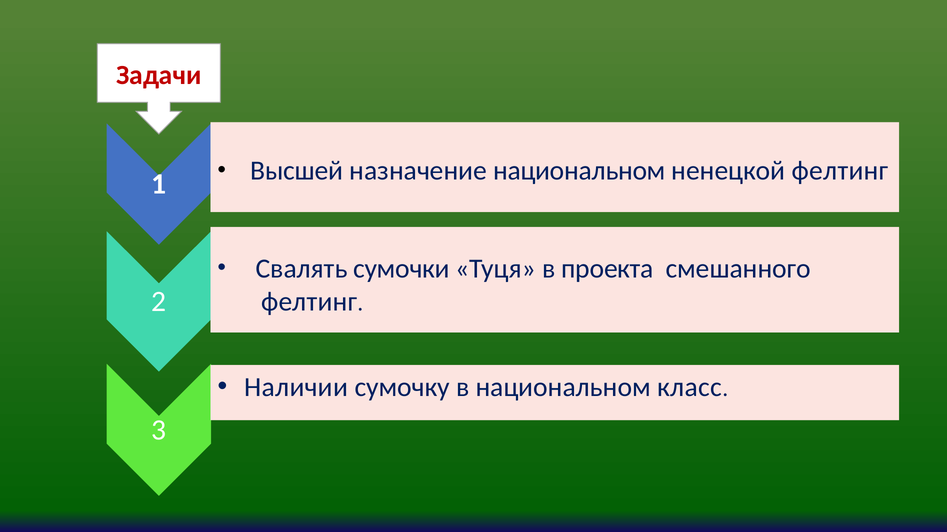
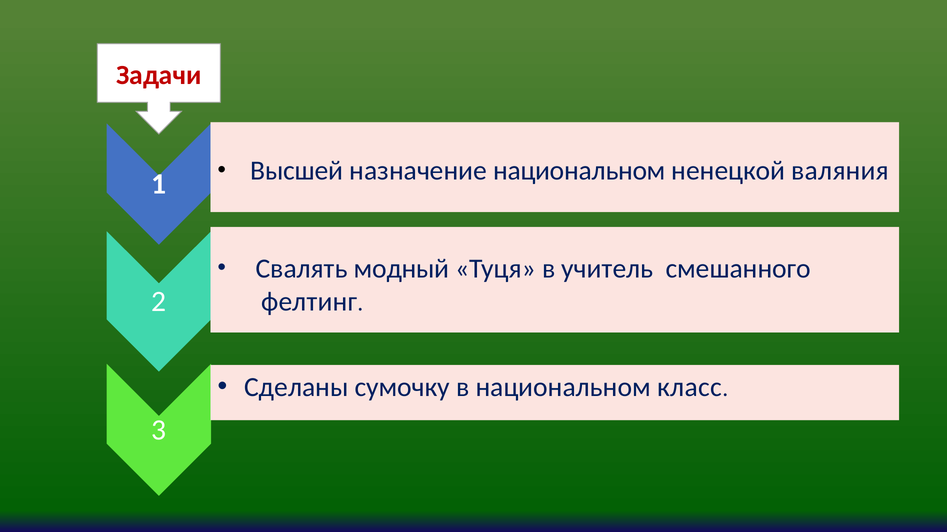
ненецкой фелтинг: фелтинг -> валяния
сумочки: сумочки -> модный
проекта: проекта -> учитель
Наличии: Наличии -> Сделаны
